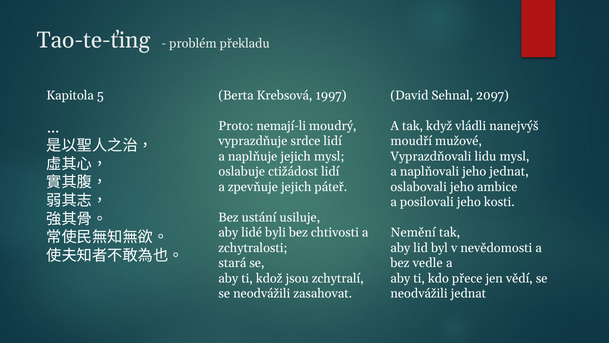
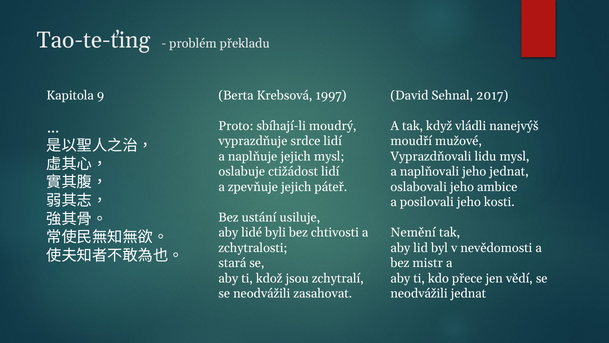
5: 5 -> 9
2097: 2097 -> 2017
nemají-li: nemají-li -> sbíhají-li
vedle: vedle -> mistr
